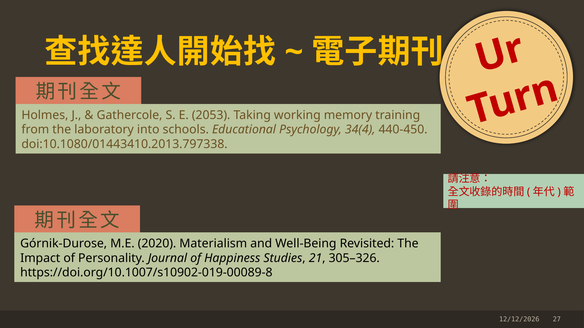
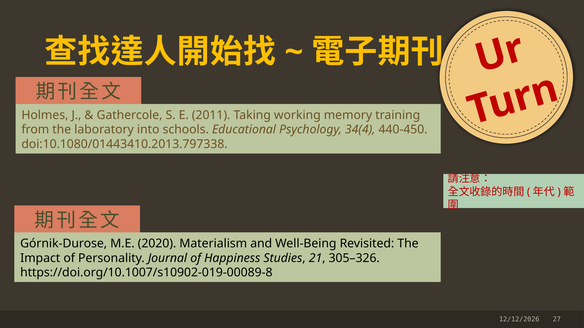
2053: 2053 -> 2011
